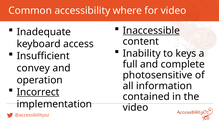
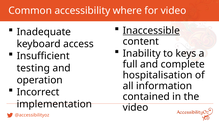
convey: convey -> testing
photosensitive: photosensitive -> hospitalisation
Incorrect underline: present -> none
